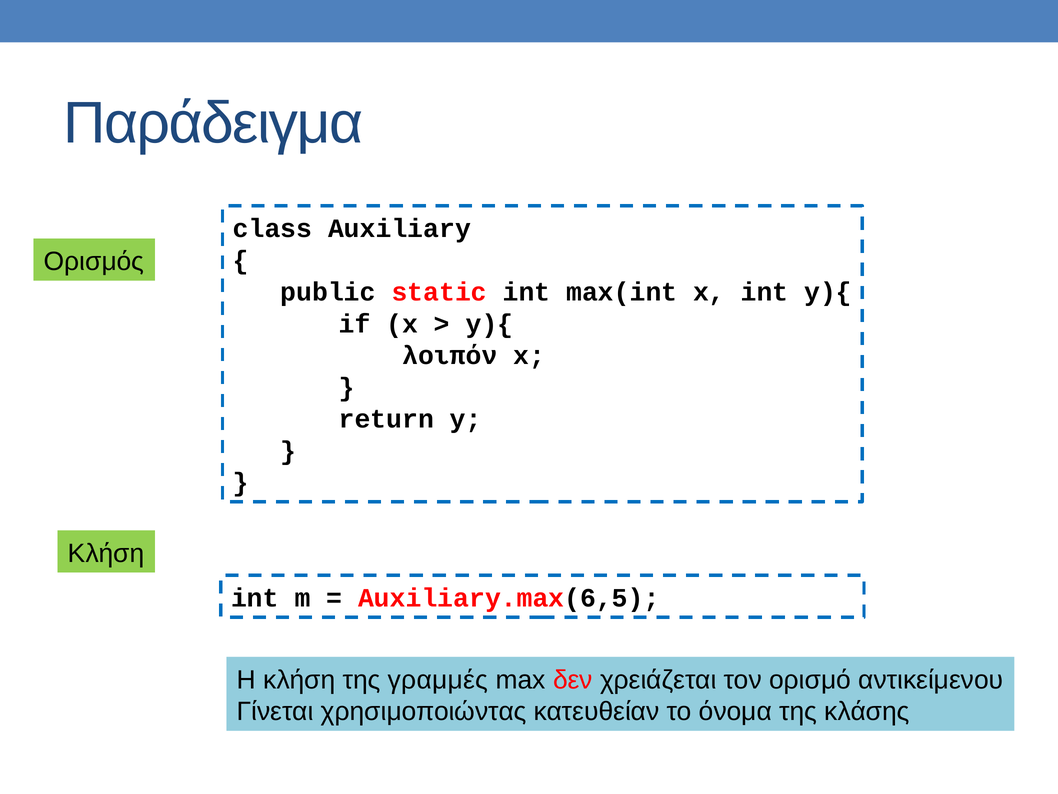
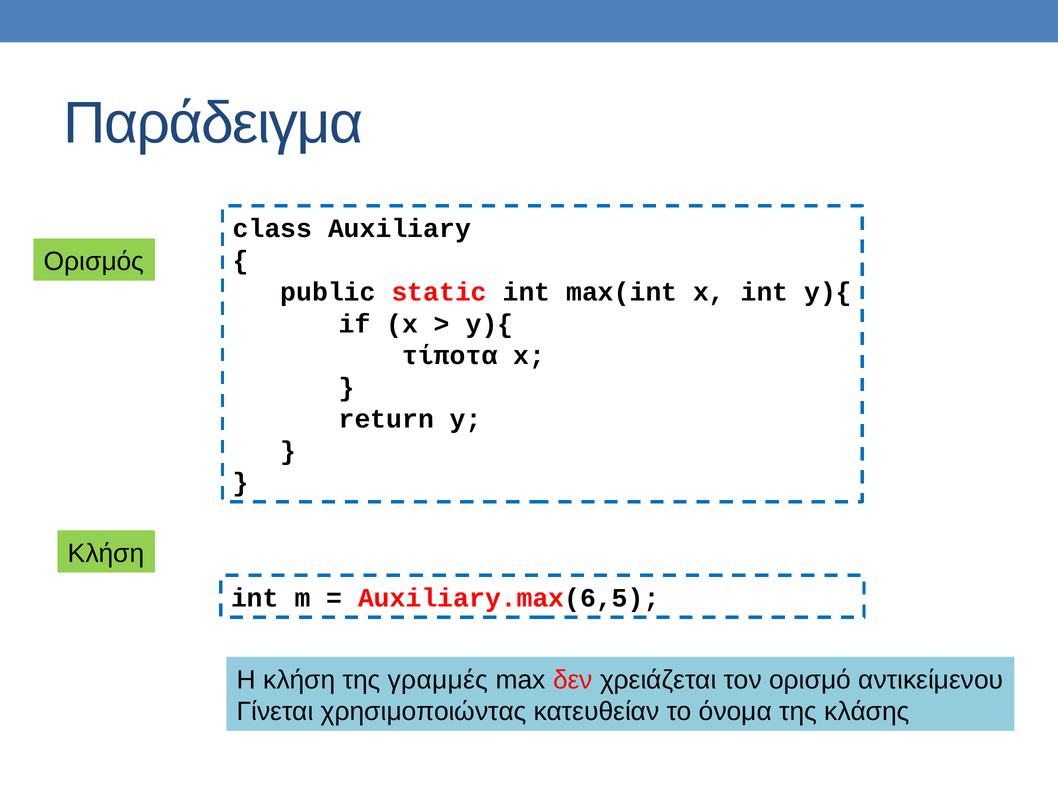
λοιπόν: λοιπόν -> τίποτα
